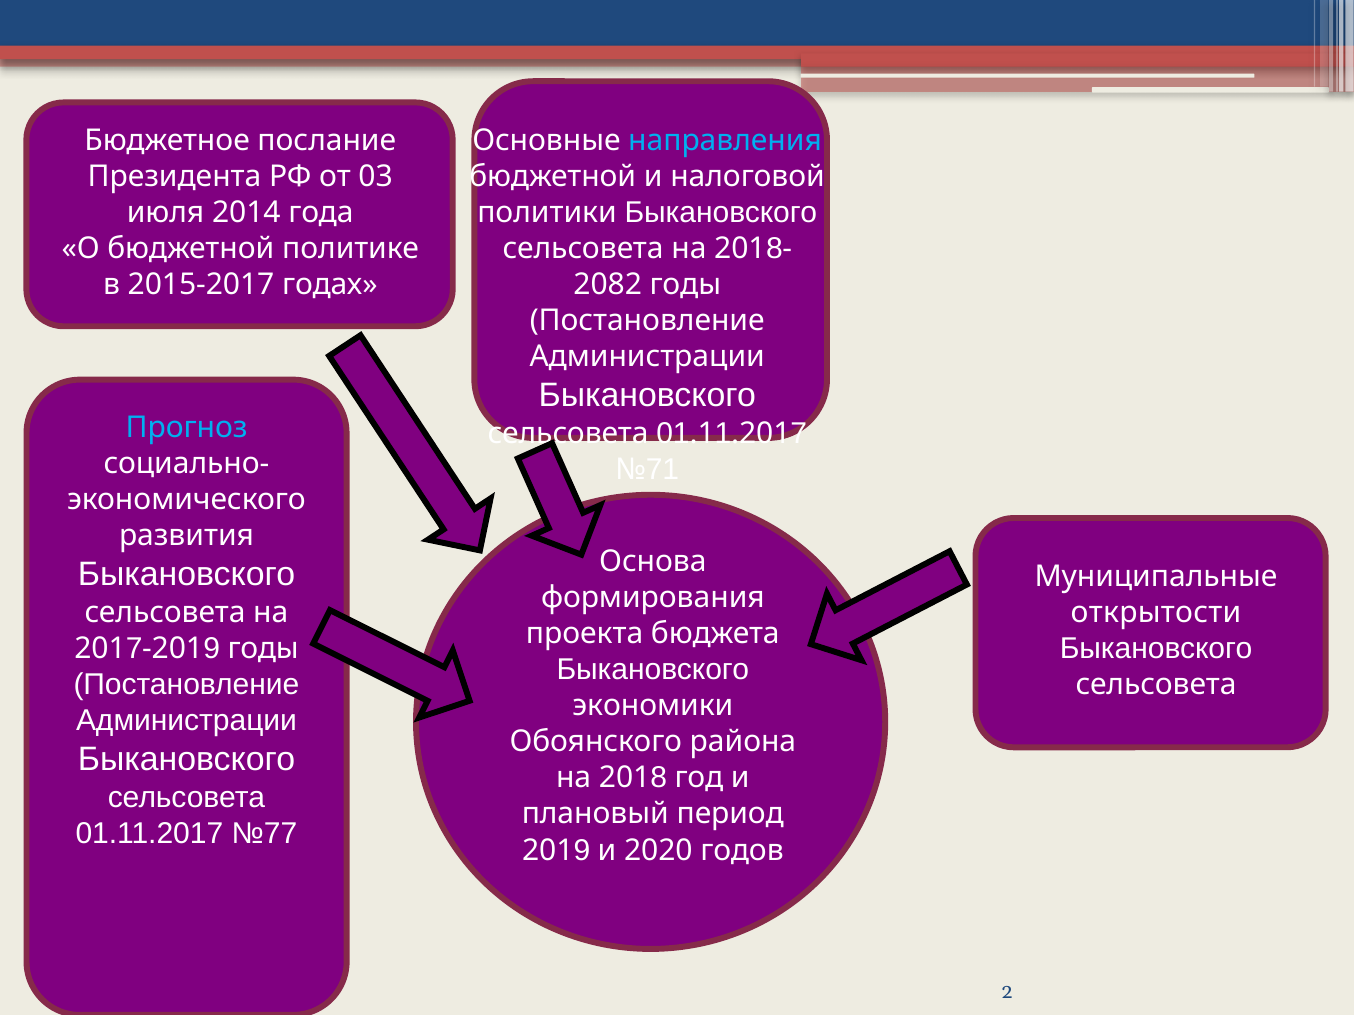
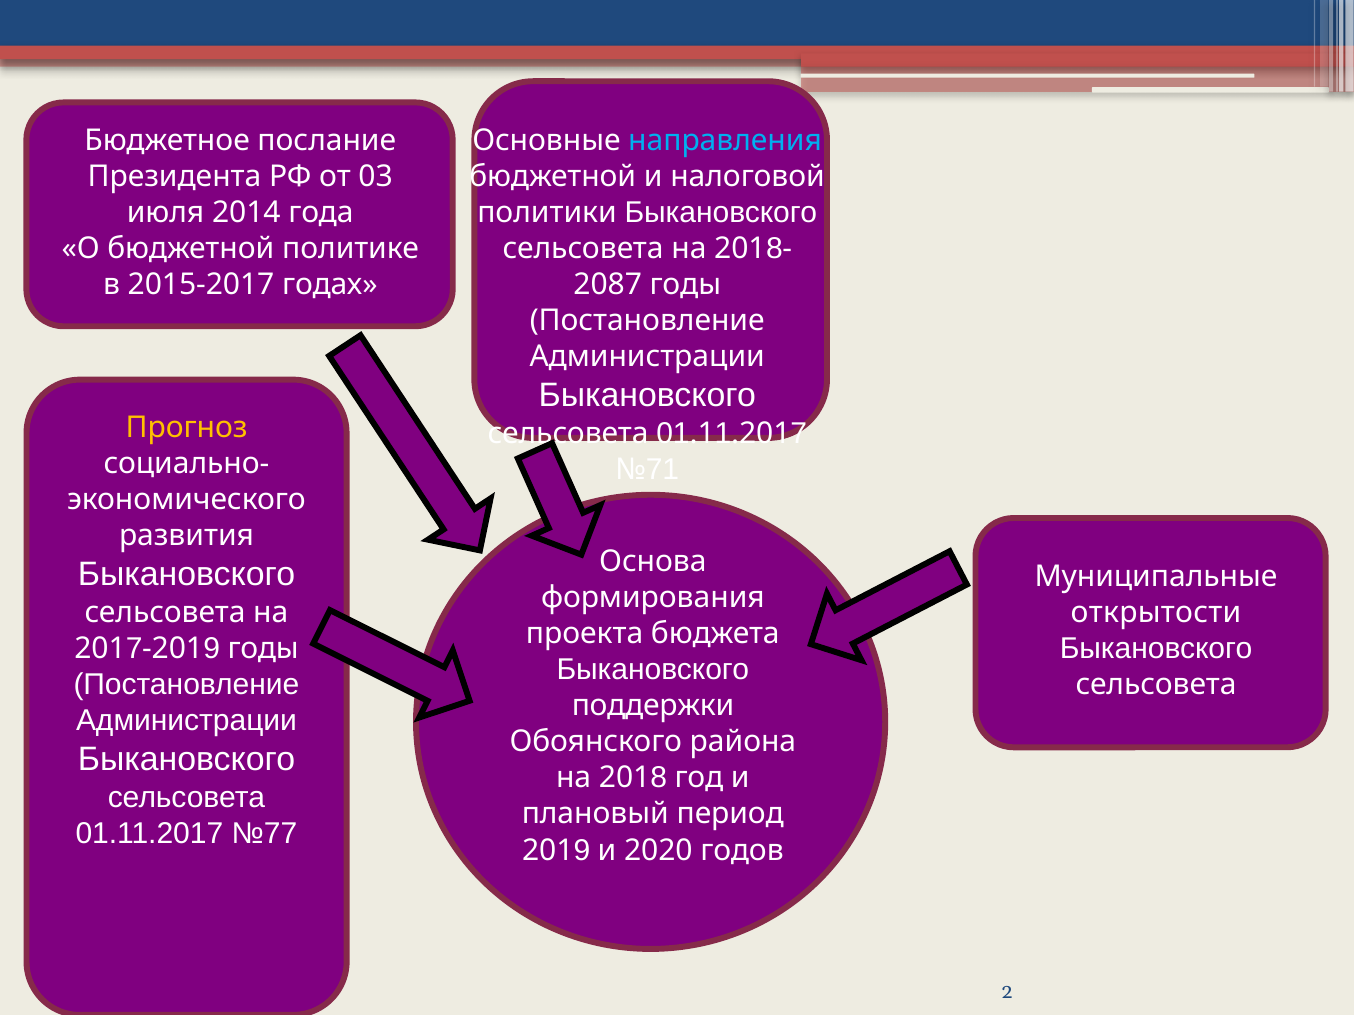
2082: 2082 -> 2087
Прогноз colour: light blue -> yellow
экономики: экономики -> поддержки
